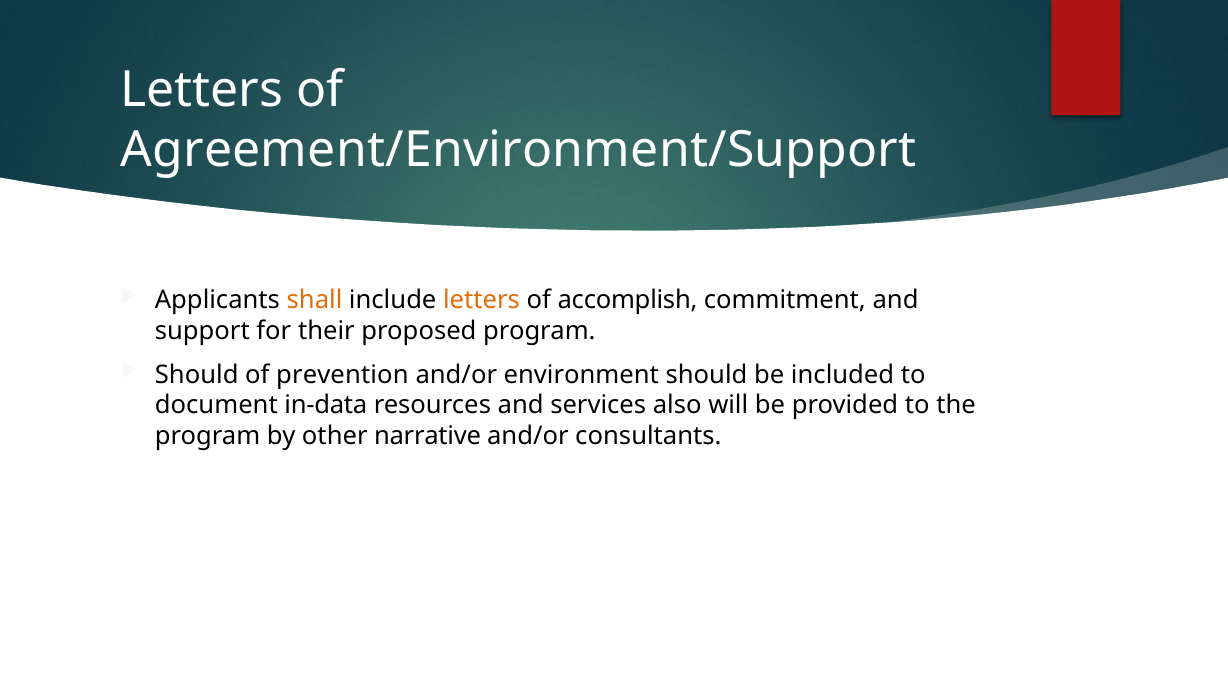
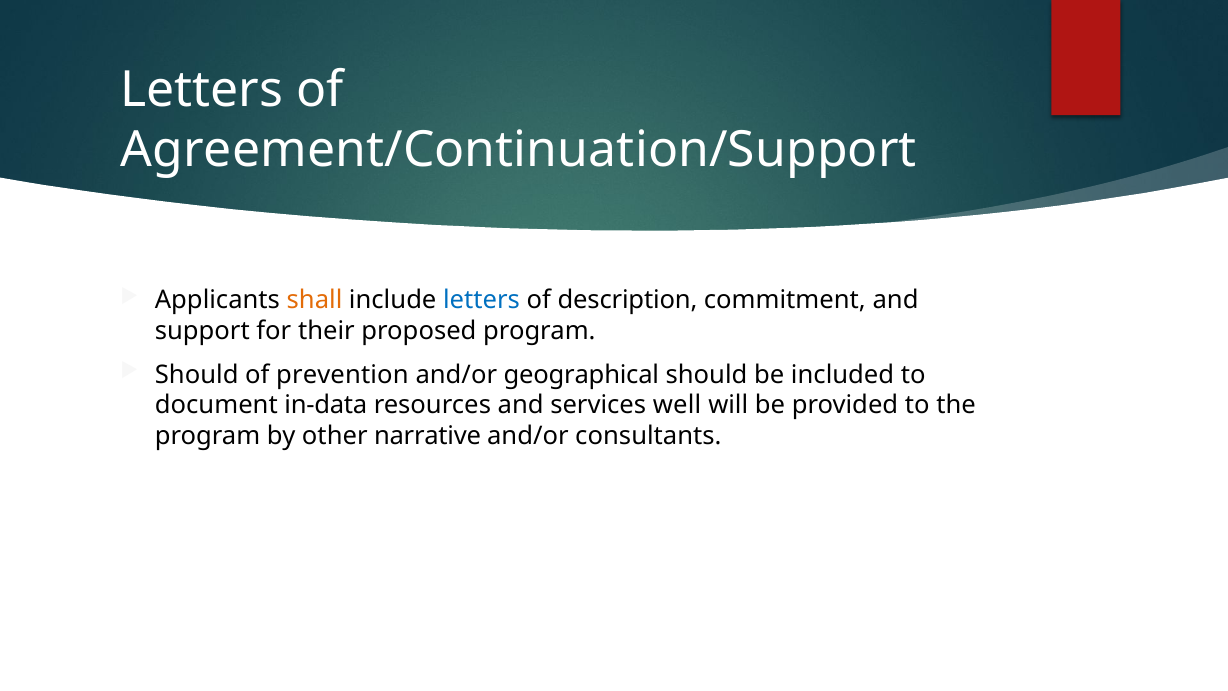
Agreement/Environment/Support: Agreement/Environment/Support -> Agreement/Continuation/Support
letters at (482, 300) colour: orange -> blue
accomplish: accomplish -> description
environment: environment -> geographical
also: also -> well
